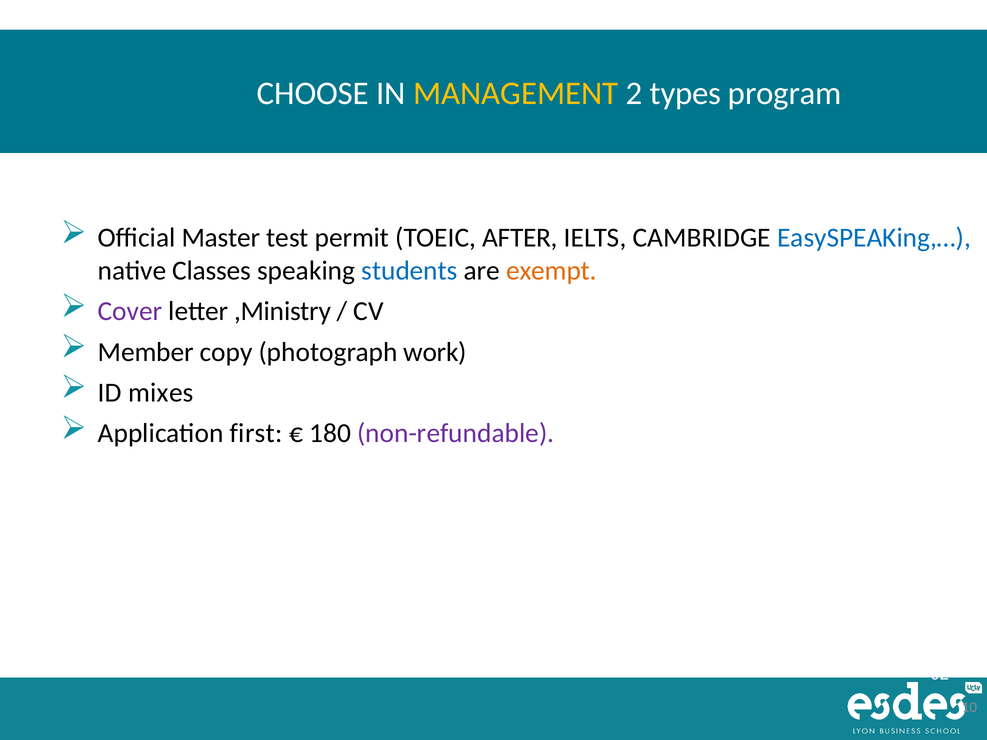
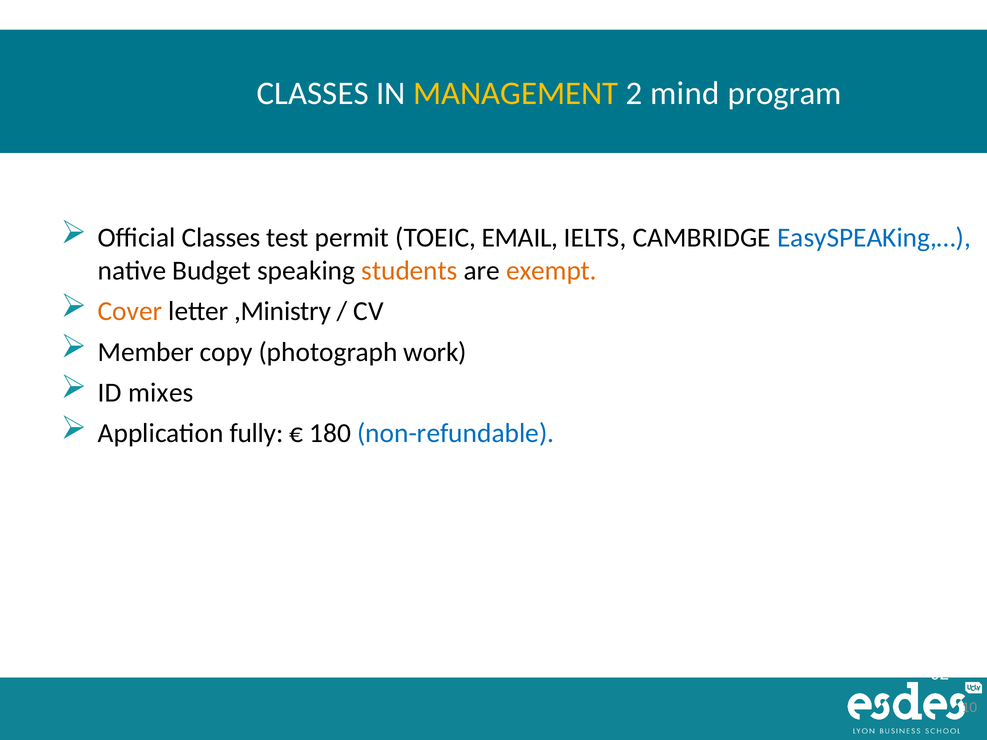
CHOOSE at (313, 94): CHOOSE -> CLASSES
types: types -> mind
Official Master: Master -> Classes
AFTER: AFTER -> EMAIL
Classes: Classes -> Budget
students colour: blue -> orange
Cover colour: purple -> orange
first: first -> fully
non-refundable colour: purple -> blue
